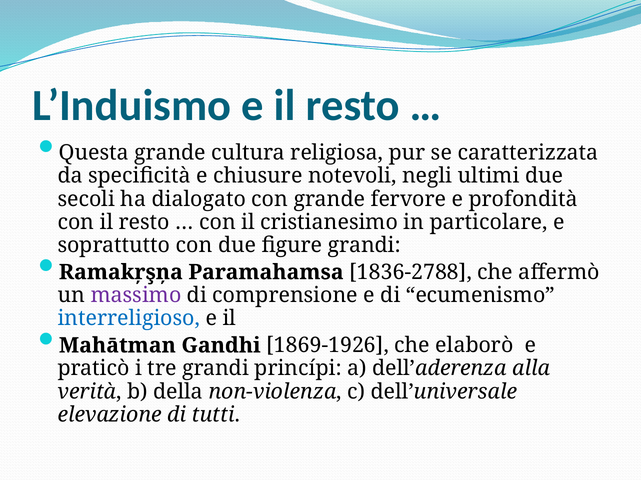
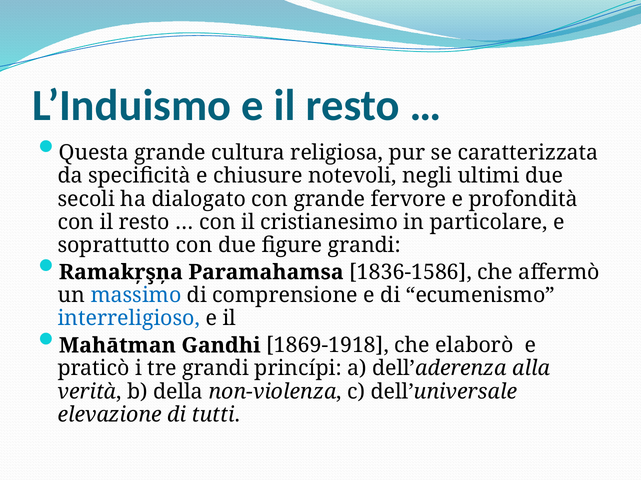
1836-2788: 1836-2788 -> 1836-1586
massimo colour: purple -> blue
1869-1926: 1869-1926 -> 1869-1918
